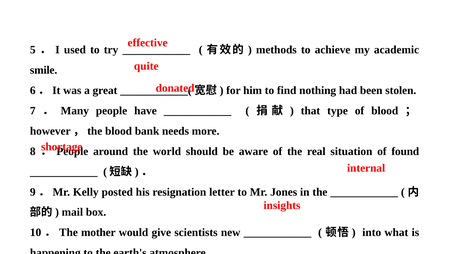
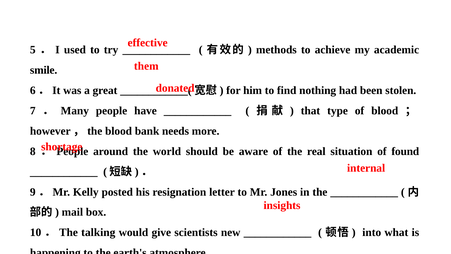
quite: quite -> them
mother: mother -> talking
